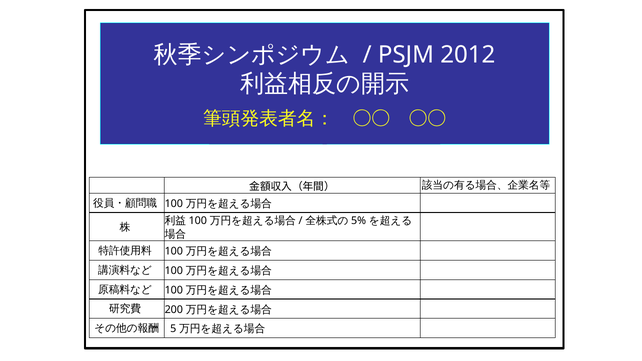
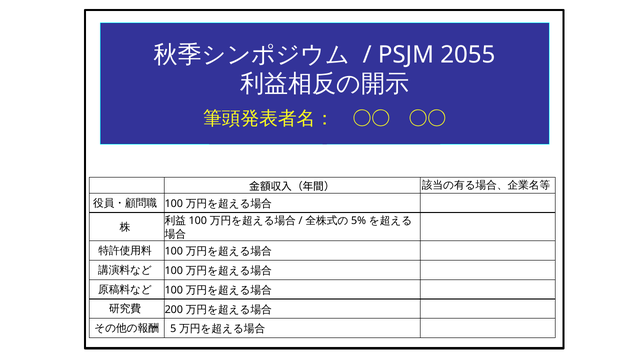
2012: 2012 -> 2055
